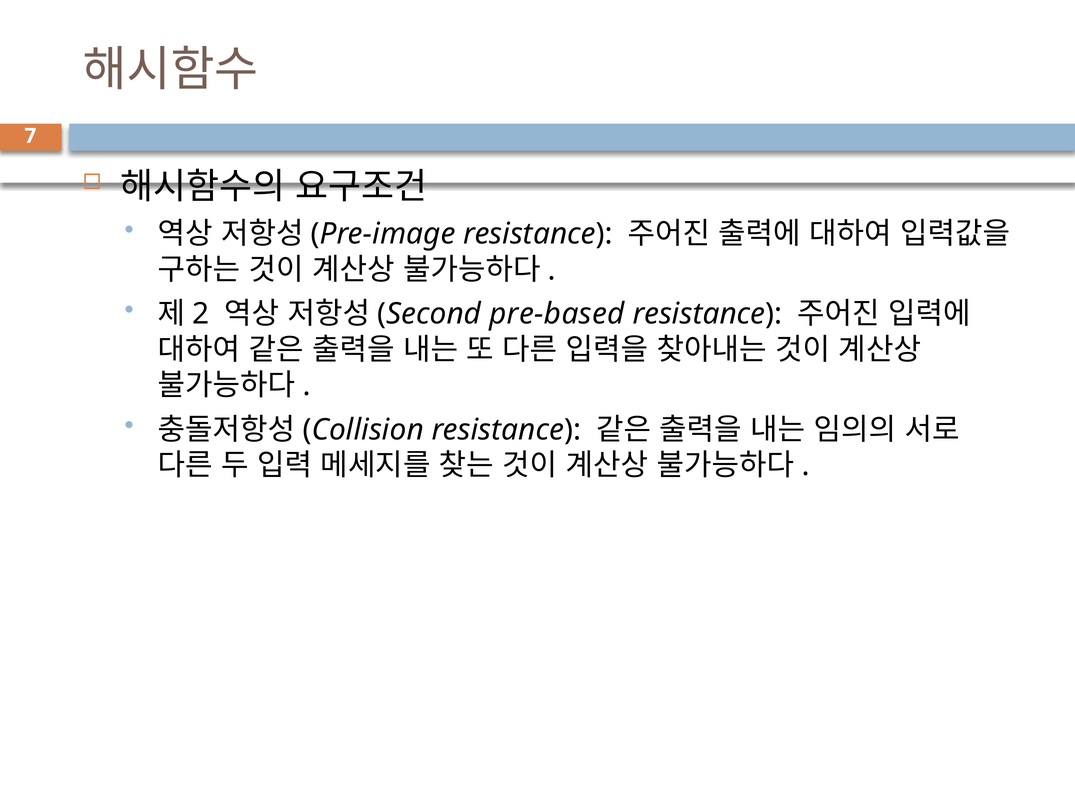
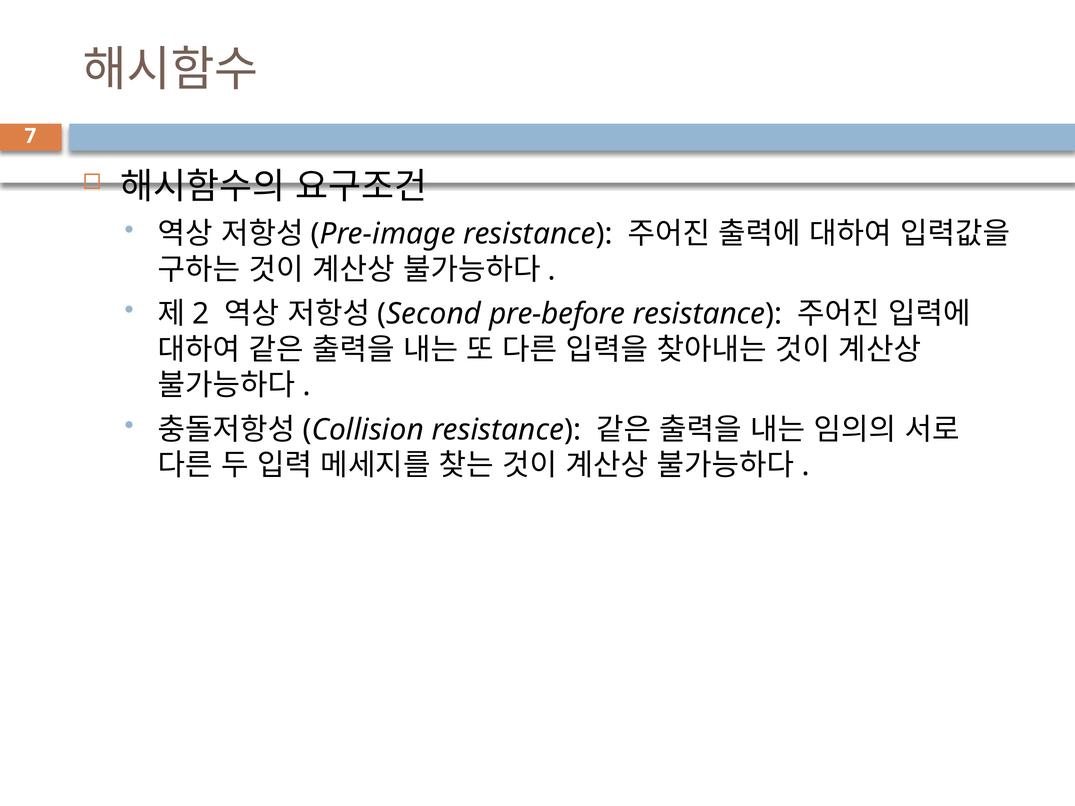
pre-based: pre-based -> pre-before
